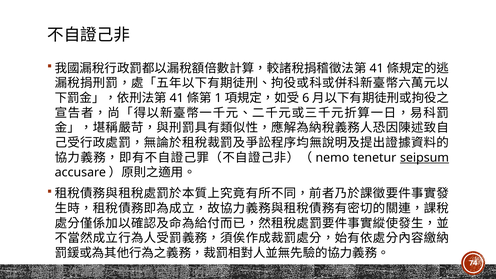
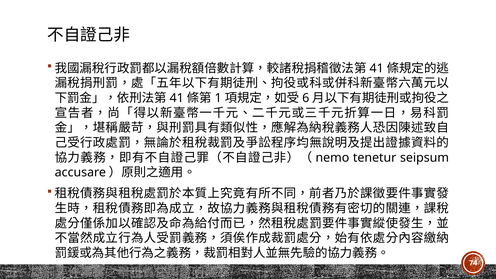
seipsum underline: present -> none
